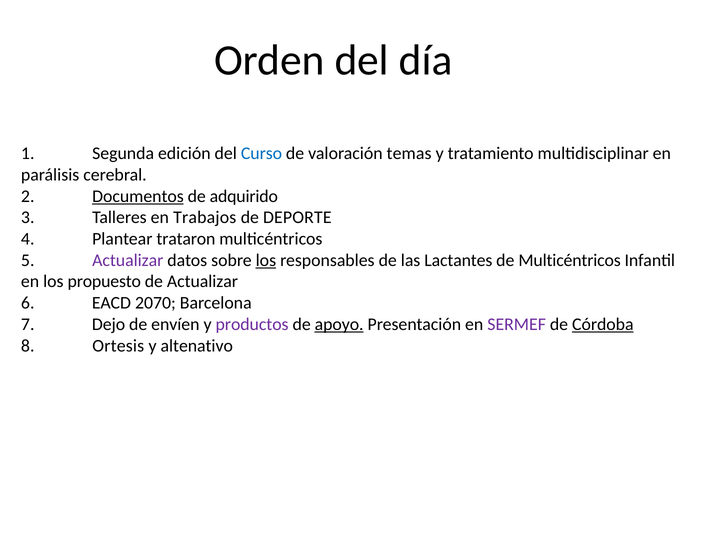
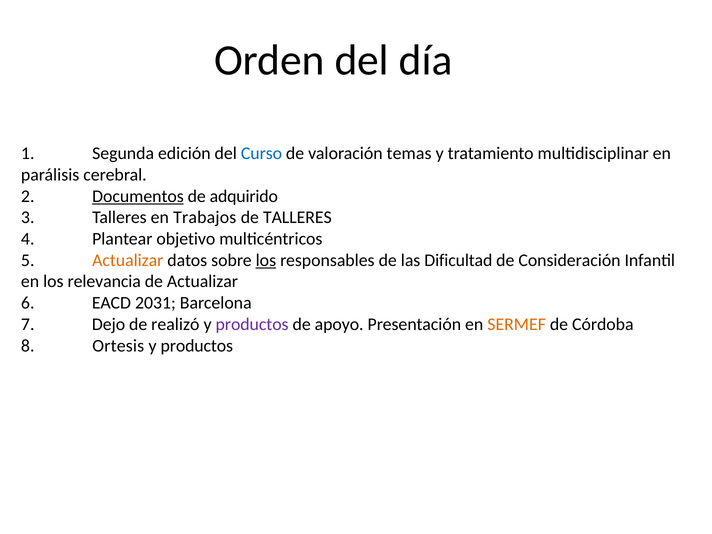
de DEPORTE: DEPORTE -> TALLERES
trataron: trataron -> objetivo
Actualizar at (128, 260) colour: purple -> orange
Lactantes: Lactantes -> Dificultad
de Multicéntricos: Multicéntricos -> Consideración
propuesto: propuesto -> relevancia
2070: 2070 -> 2031
envíen: envíen -> realizó
apoyo underline: present -> none
SERMEF colour: purple -> orange
Córdoba underline: present -> none
altenativo at (197, 346): altenativo -> productos
